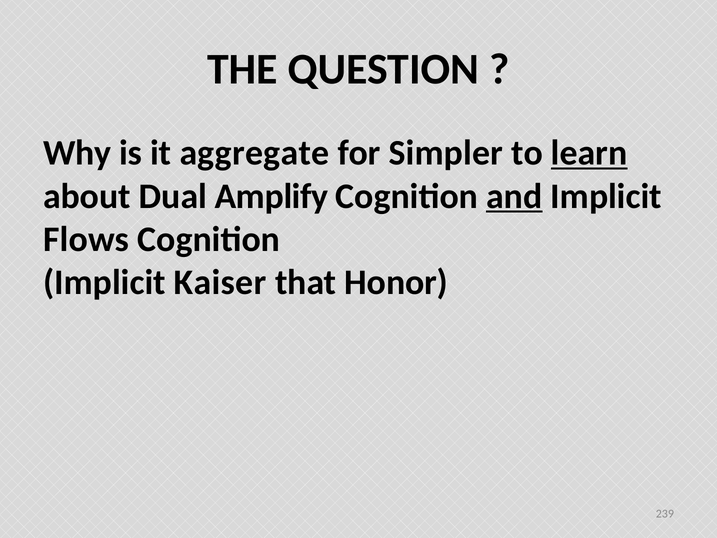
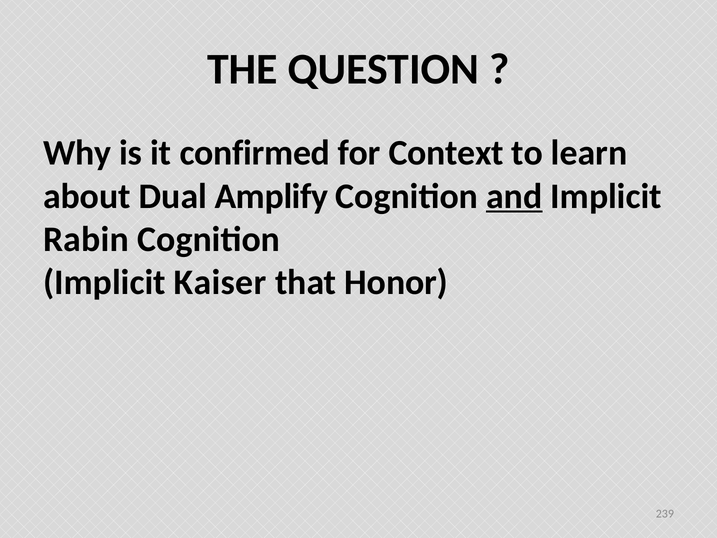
aggregate: aggregate -> confirmed
Simpler: Simpler -> Context
learn underline: present -> none
Flows: Flows -> Rabin
